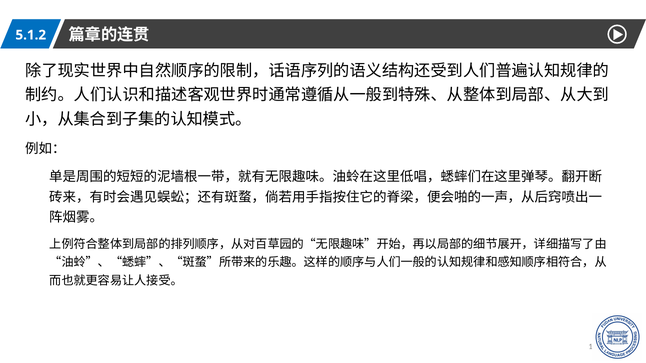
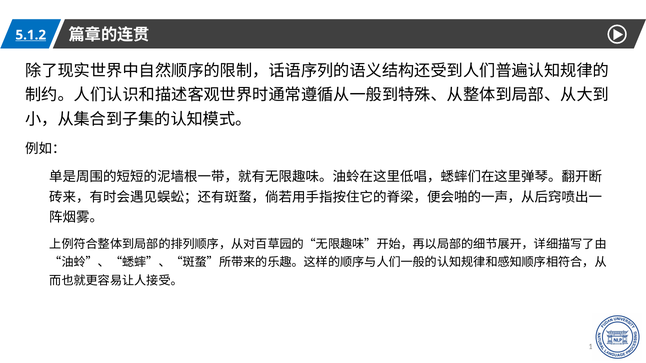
5.1.2 underline: none -> present
